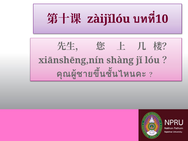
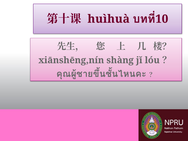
zàijǐlóu: zàijǐlóu -> huìhuà
